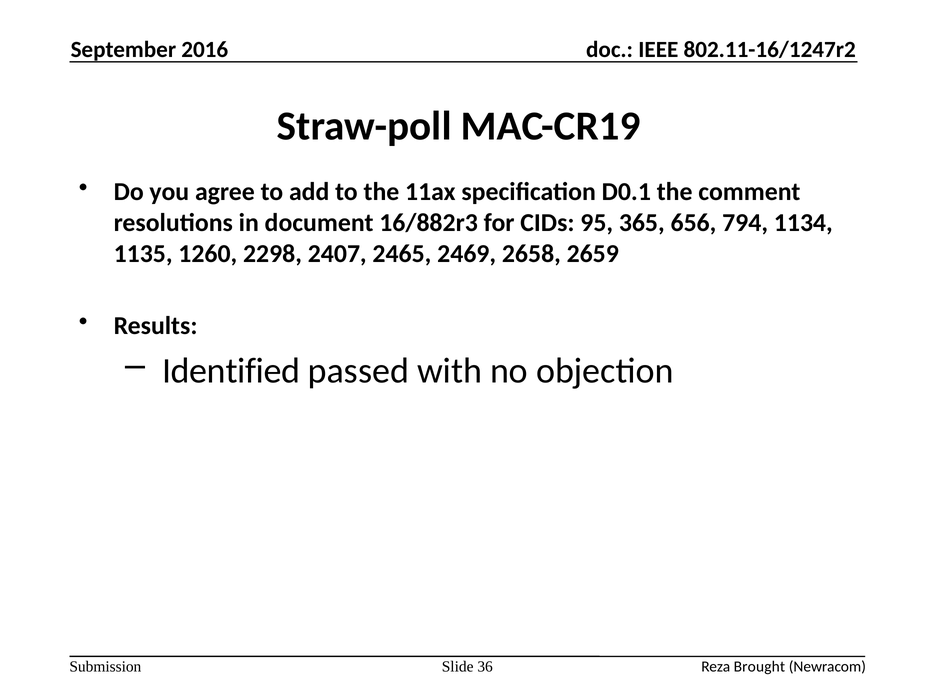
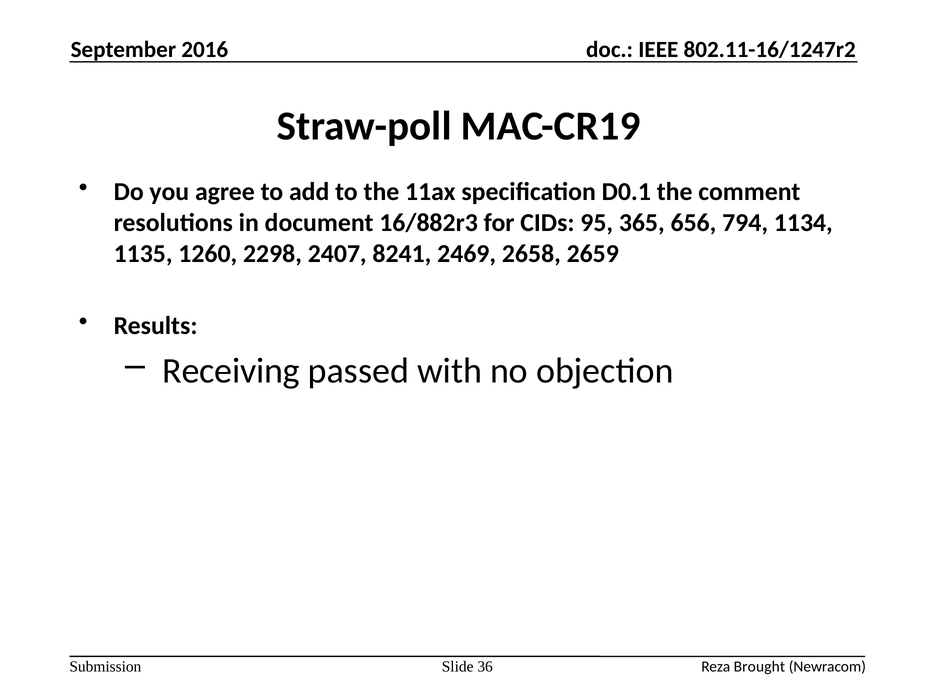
2465: 2465 -> 8241
Identified: Identified -> Receiving
